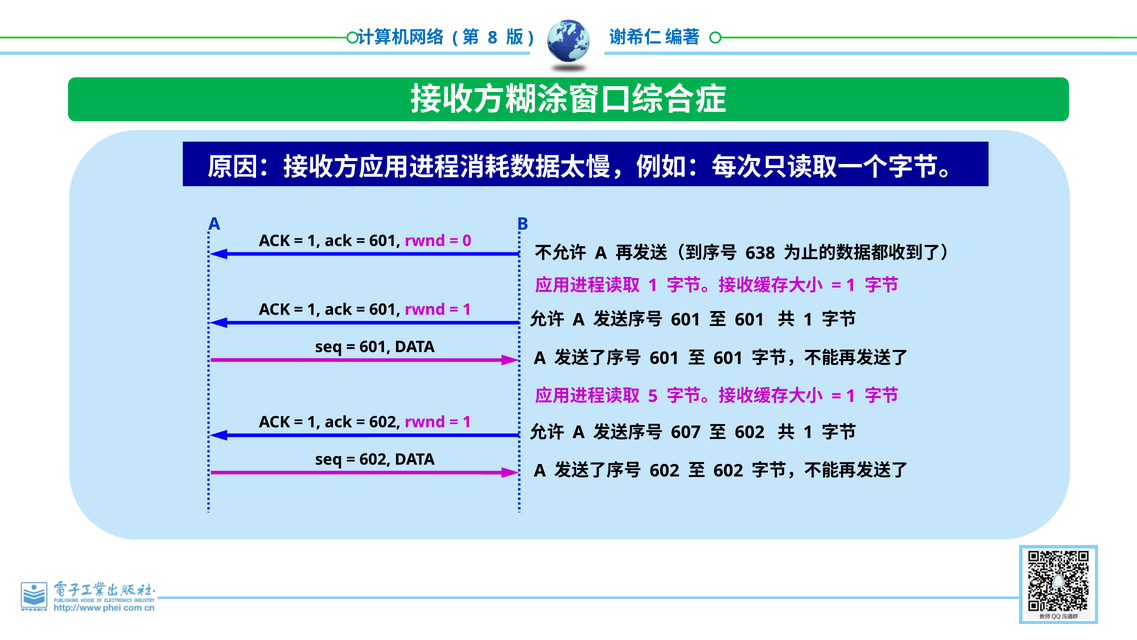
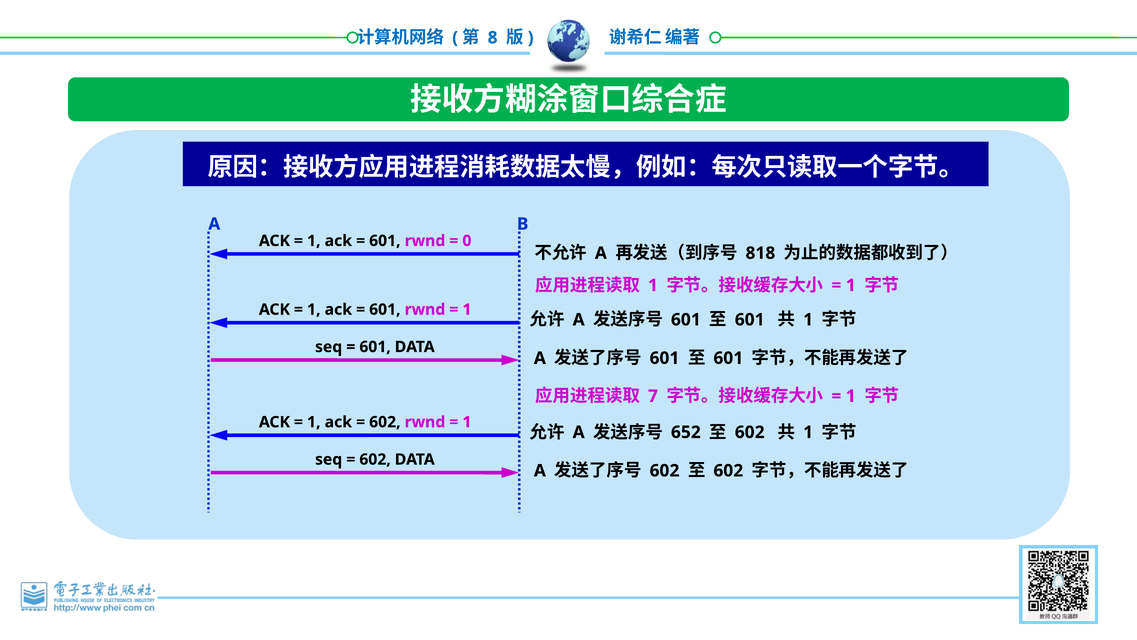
638: 638 -> 818
5: 5 -> 7
607: 607 -> 652
